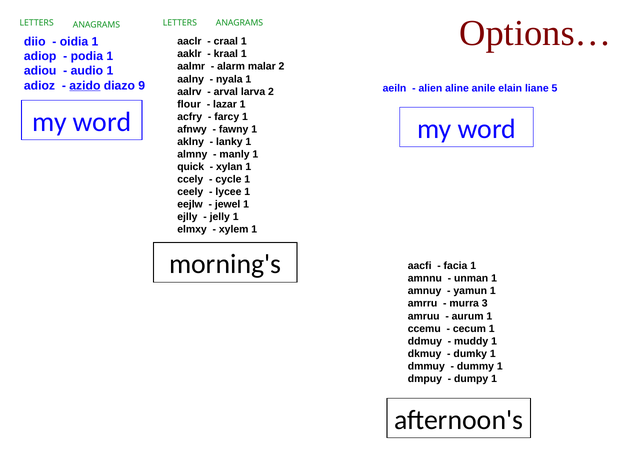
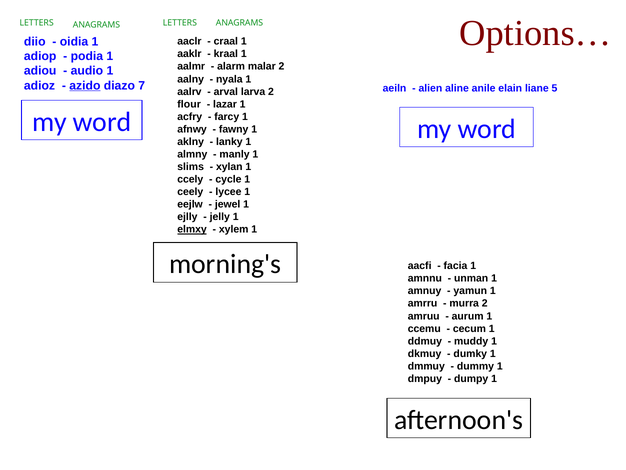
9: 9 -> 7
quick: quick -> slims
elmxy underline: none -> present
murra 3: 3 -> 2
